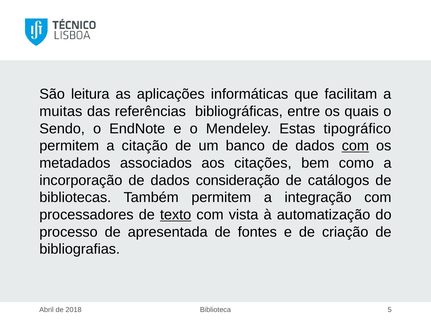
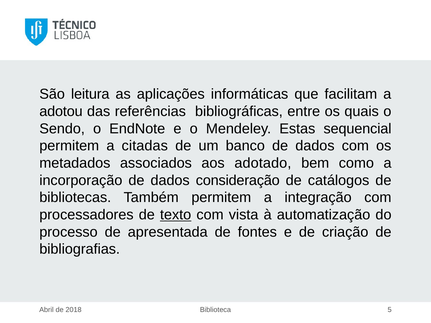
muitas: muitas -> adotou
tipográfico: tipográfico -> sequencial
citação: citação -> citadas
com at (355, 146) underline: present -> none
citações: citações -> adotado
